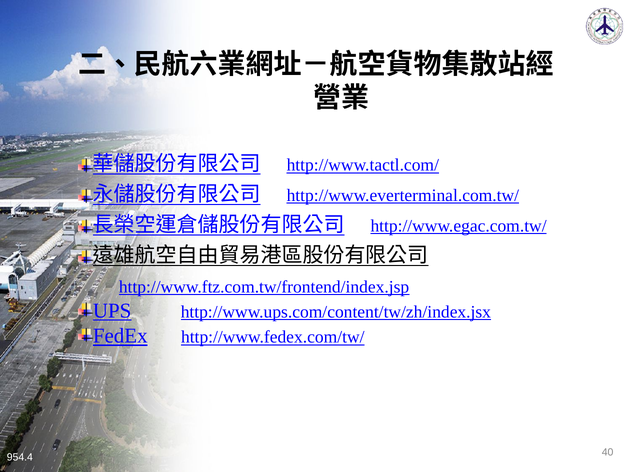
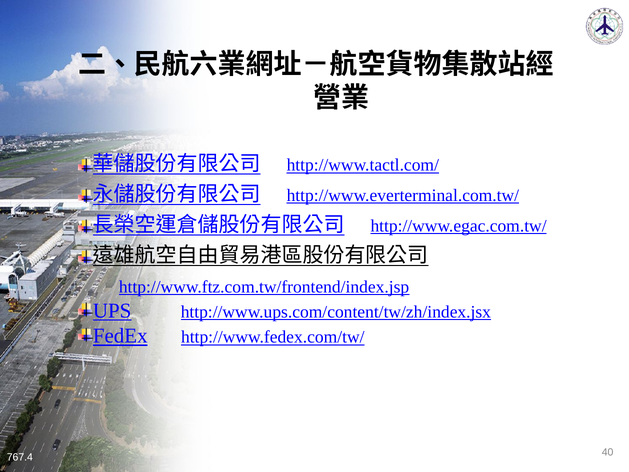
954.4: 954.4 -> 767.4
